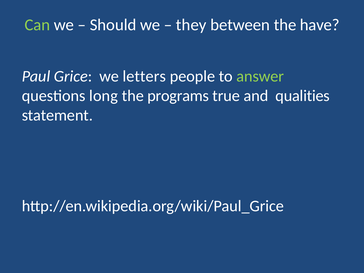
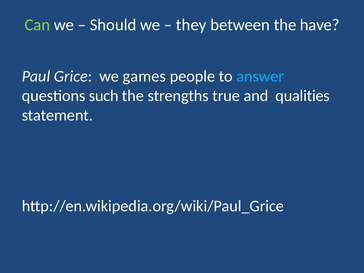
letters: letters -> games
answer colour: light green -> light blue
long: long -> such
programs: programs -> strengths
